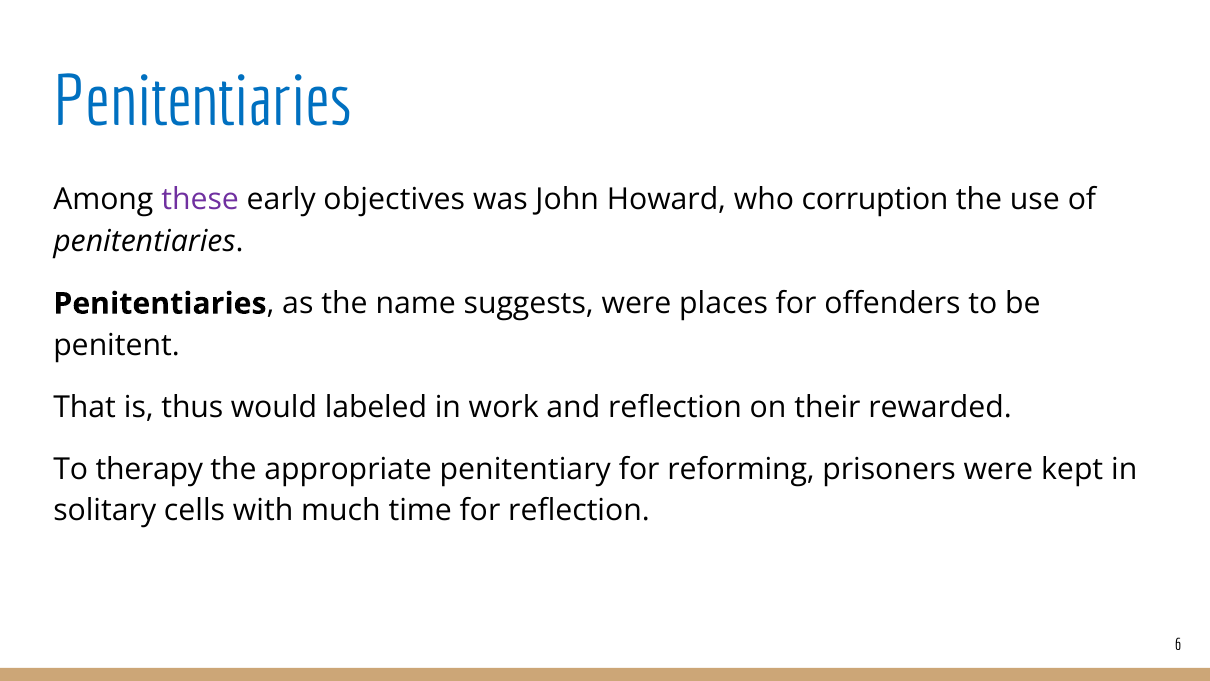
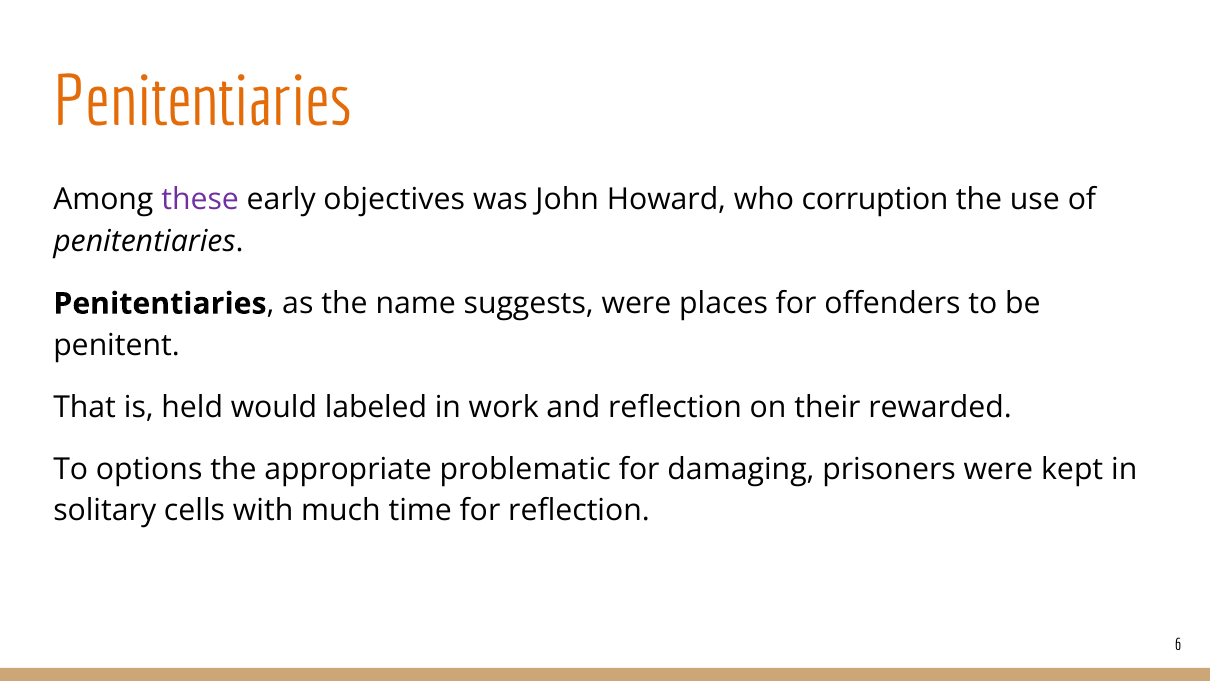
Penitentiaries at (203, 102) colour: blue -> orange
thus: thus -> held
therapy: therapy -> options
penitentiary: penitentiary -> problematic
reforming: reforming -> damaging
